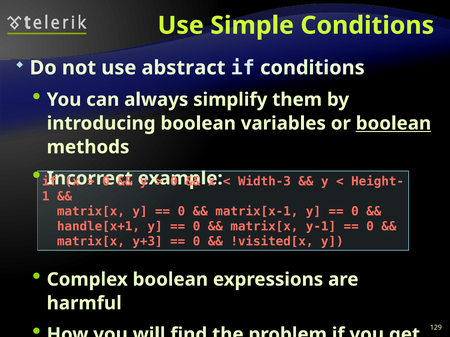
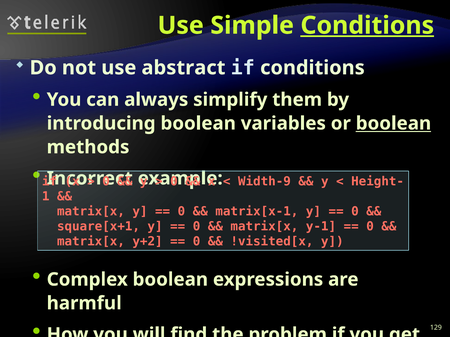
Conditions at (367, 26) underline: none -> present
Width-3: Width-3 -> Width-9
handle[x+1: handle[x+1 -> square[x+1
y+3: y+3 -> y+2
